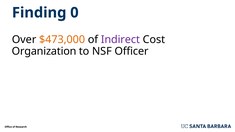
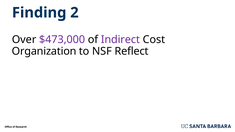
0: 0 -> 2
$473,000 colour: orange -> purple
Officer: Officer -> Reflect
